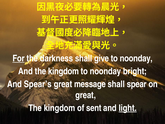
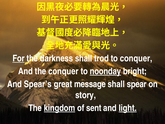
give: give -> trod
noonday at (136, 58): noonday -> conquer
And the kingdom: kingdom -> conquer
noonday at (105, 71) underline: none -> present
great at (86, 95): great -> story
kingdom at (59, 108) underline: none -> present
